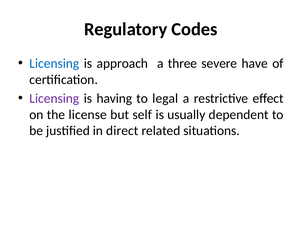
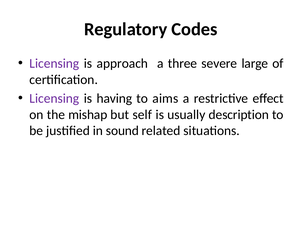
Licensing at (54, 63) colour: blue -> purple
have: have -> large
legal: legal -> aims
license: license -> mishap
dependent: dependent -> description
direct: direct -> sound
